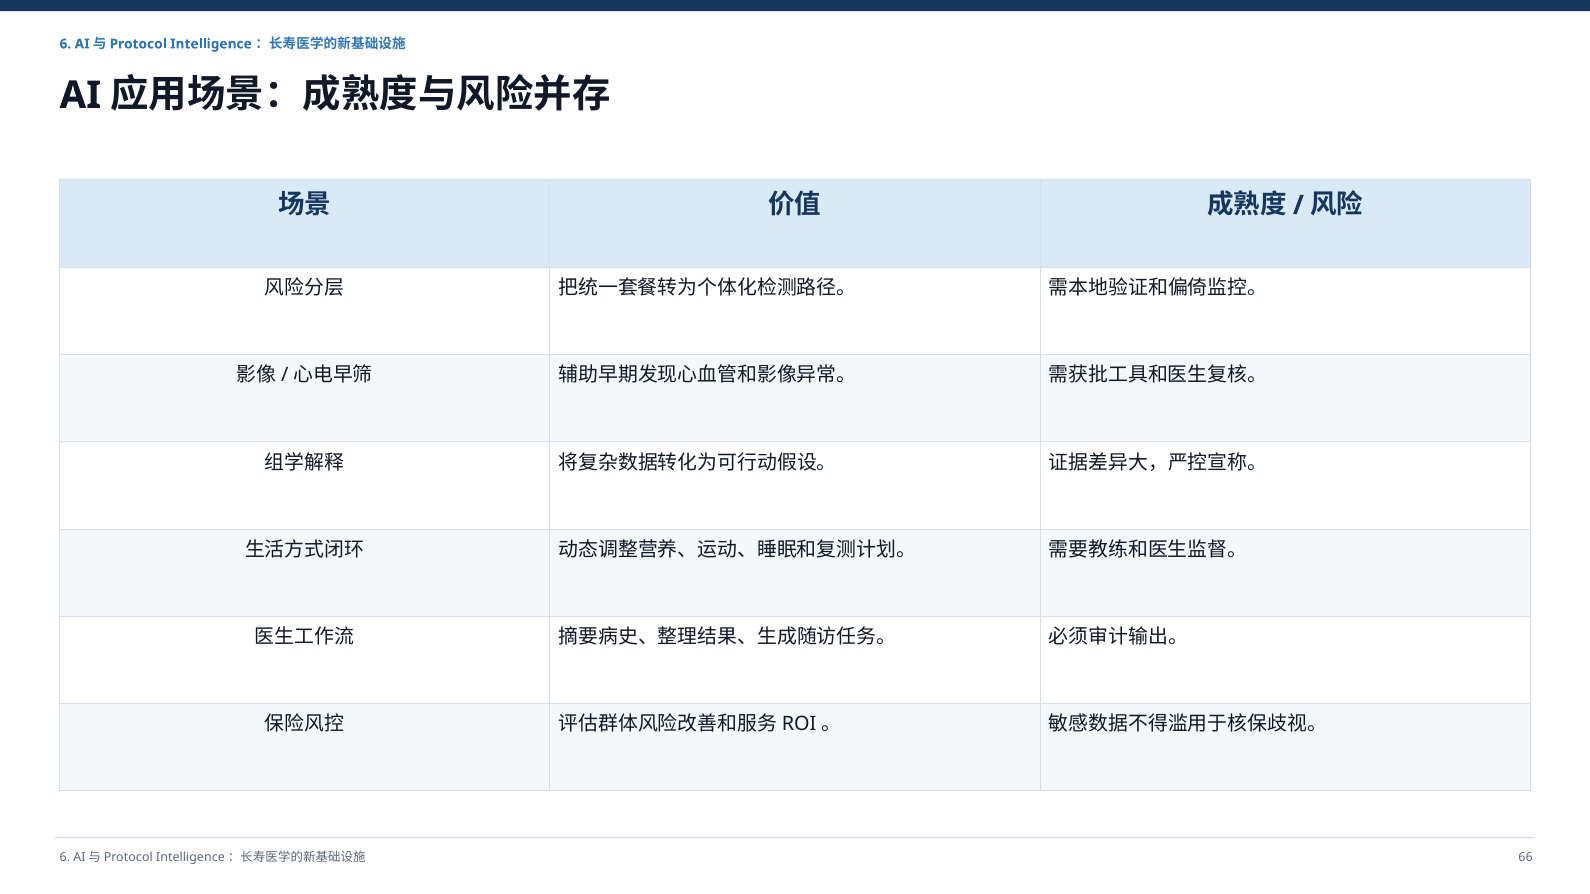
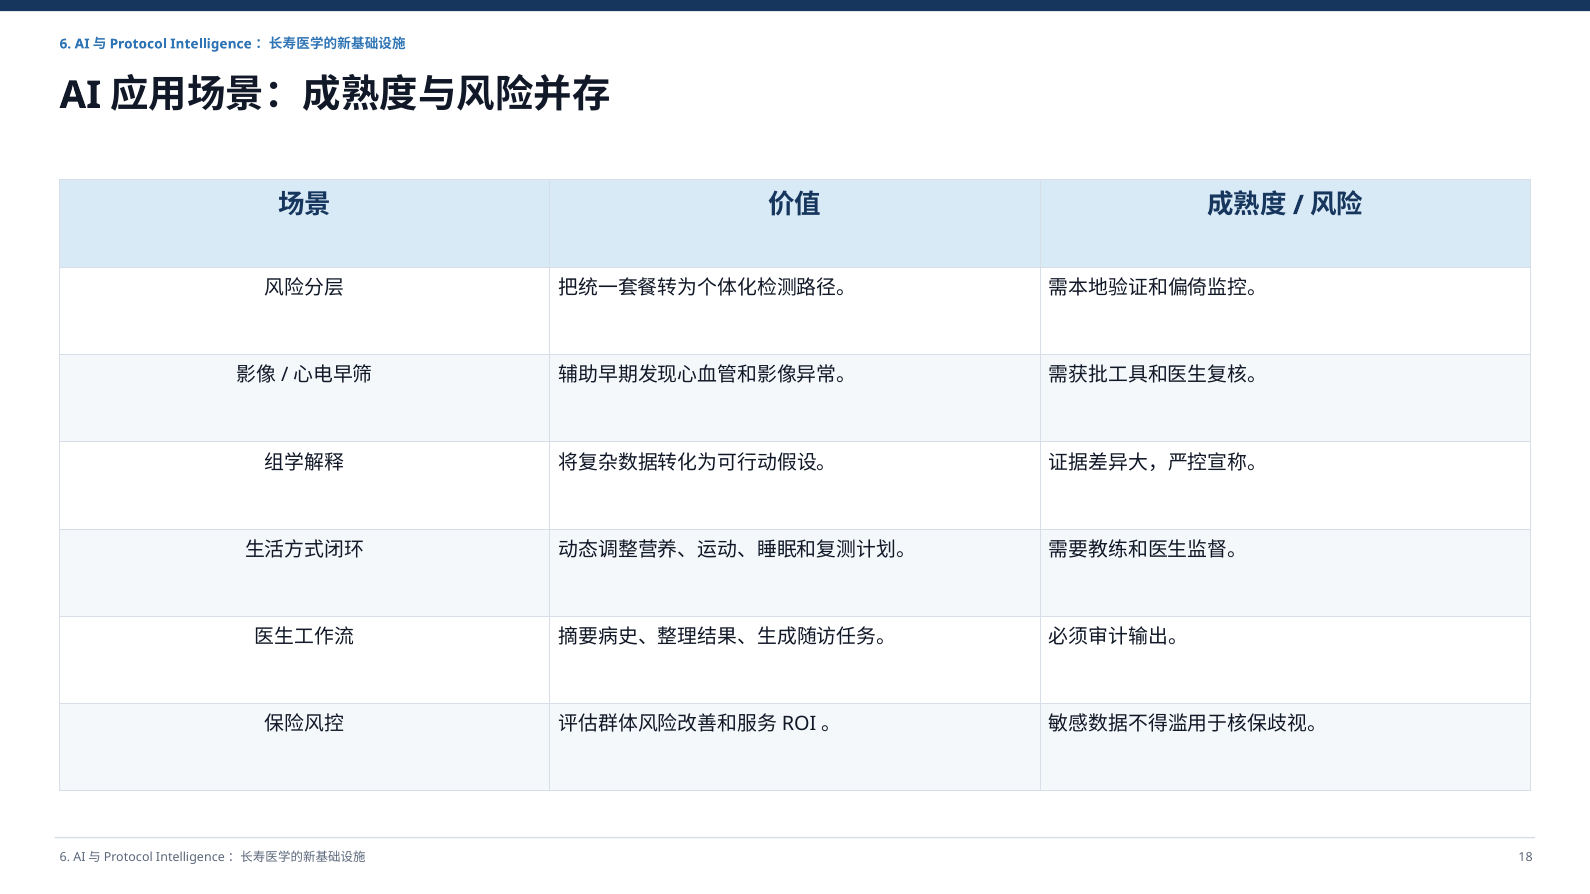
66: 66 -> 18
